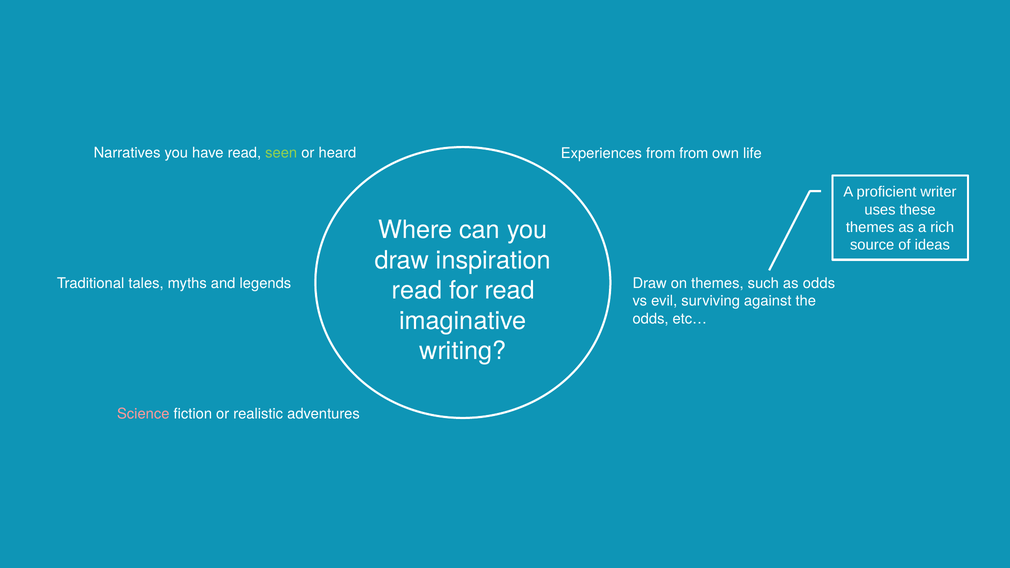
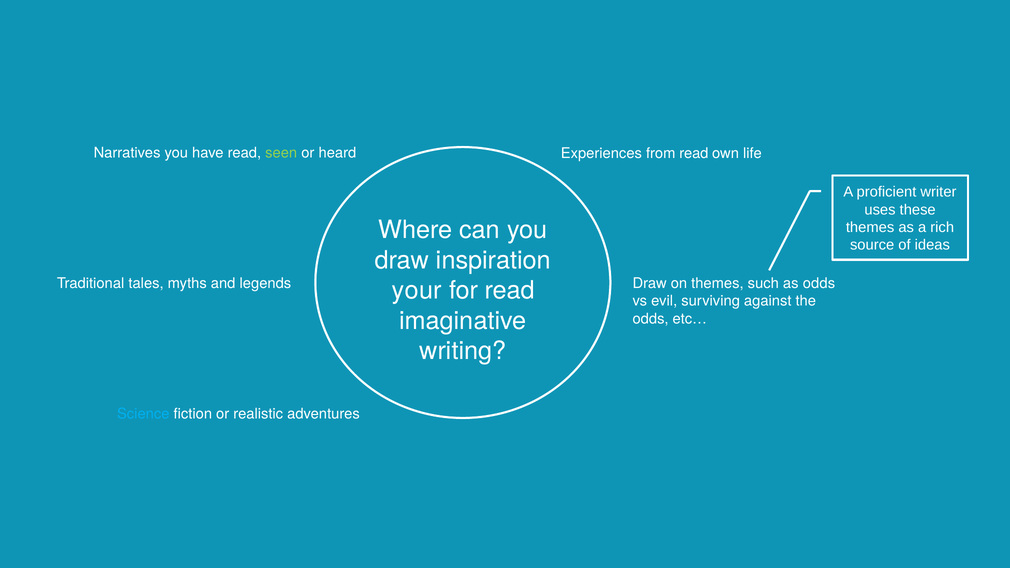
from from: from -> read
read at (417, 291): read -> your
Science colour: pink -> light blue
